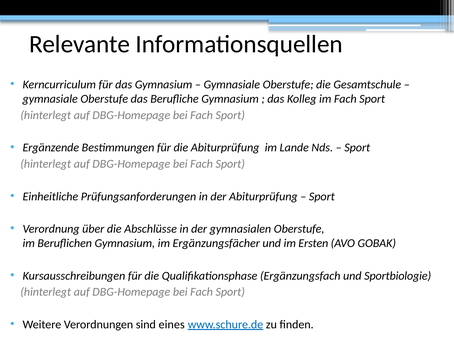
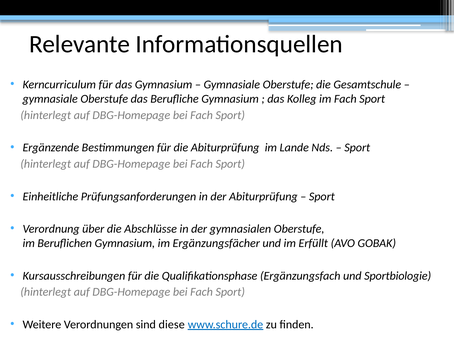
Ersten: Ersten -> Erfüllt
eines: eines -> diese
